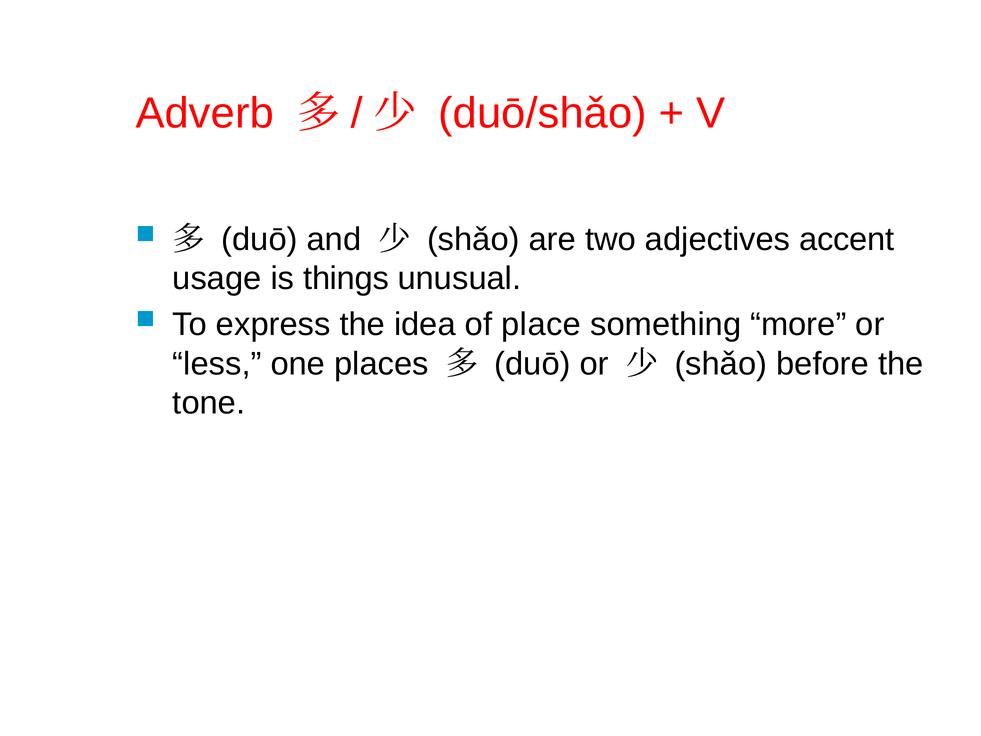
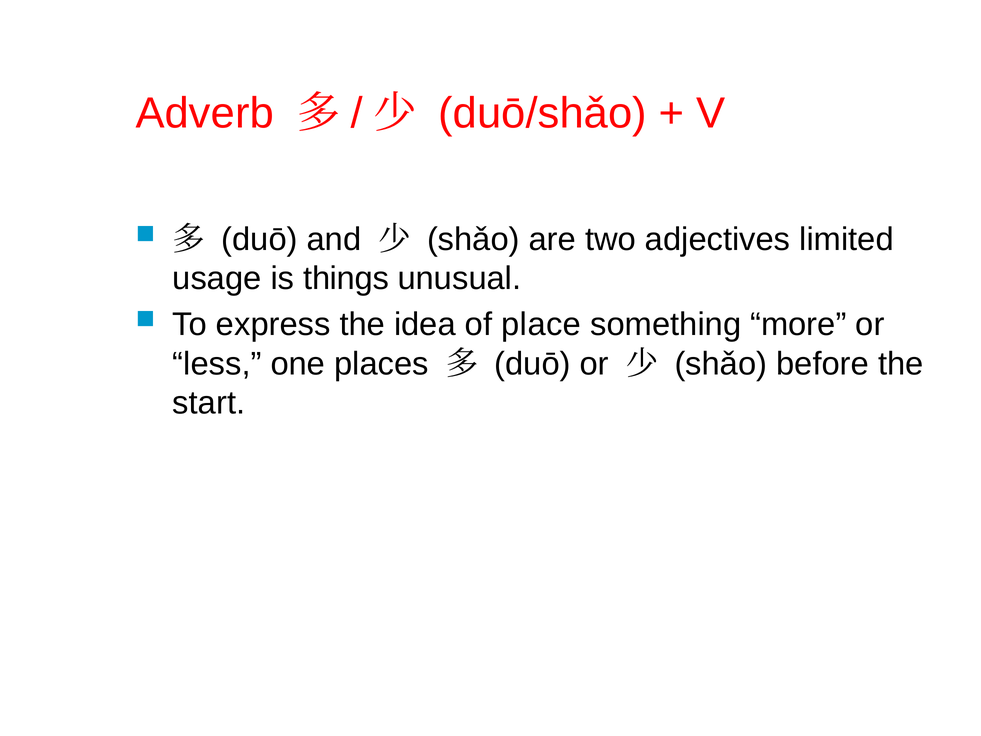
accent: accent -> limited
tone: tone -> start
